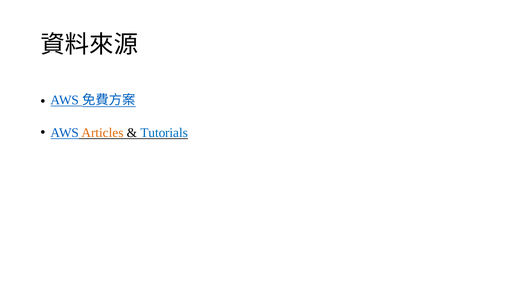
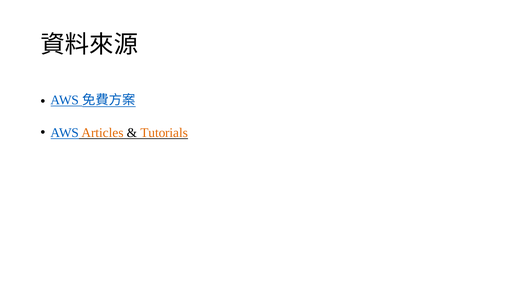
Tutorials colour: blue -> orange
